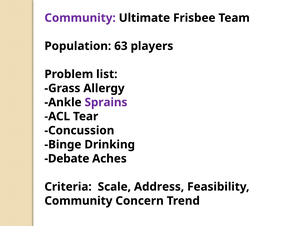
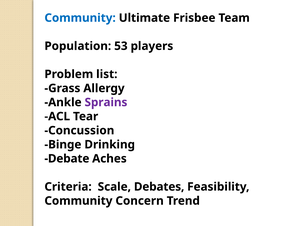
Community at (80, 18) colour: purple -> blue
63: 63 -> 53
Address: Address -> Debates
